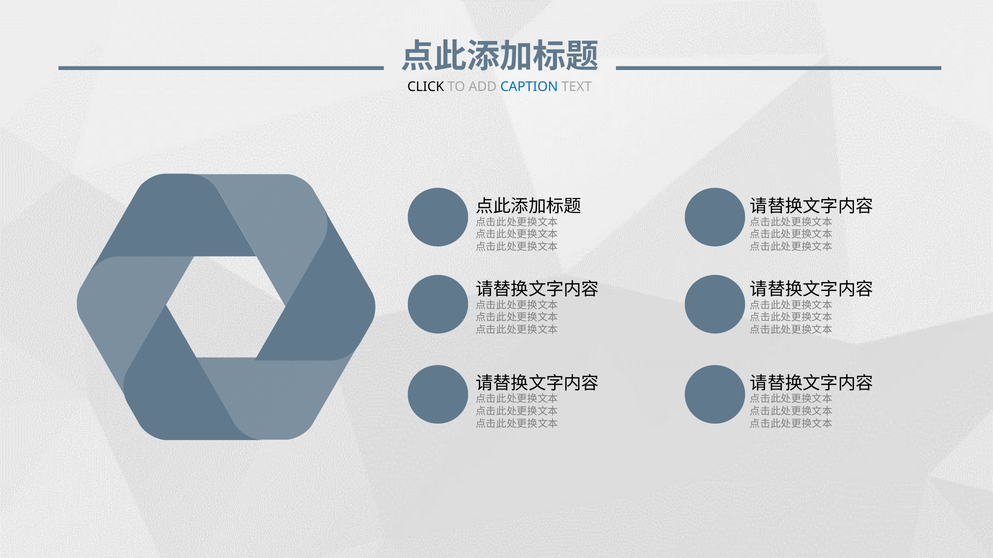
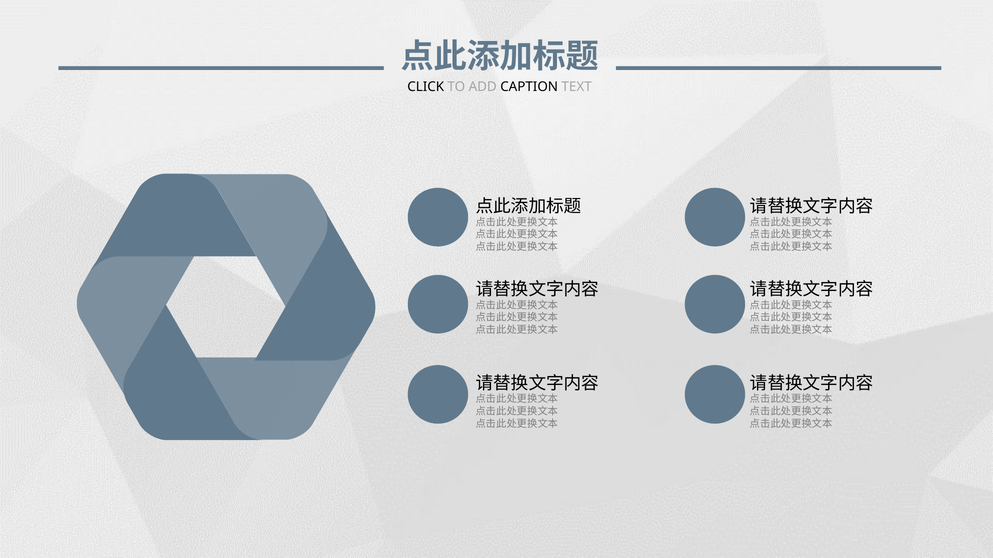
CAPTION colour: blue -> black
